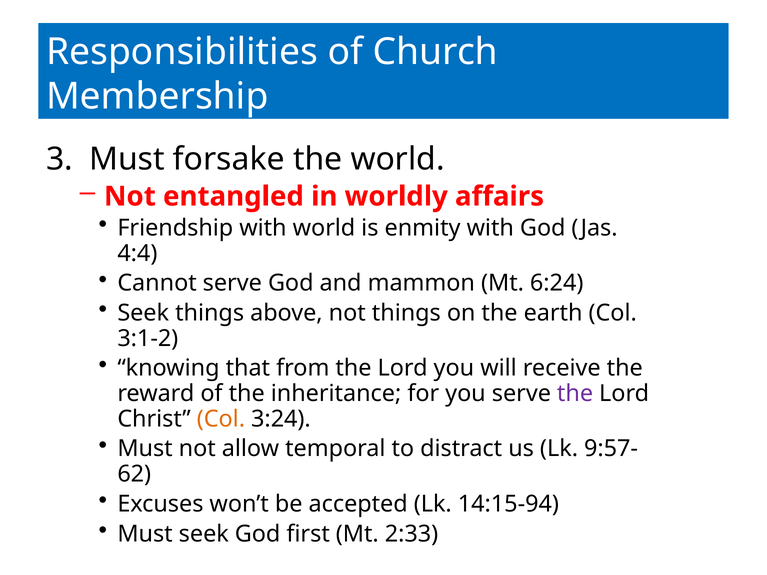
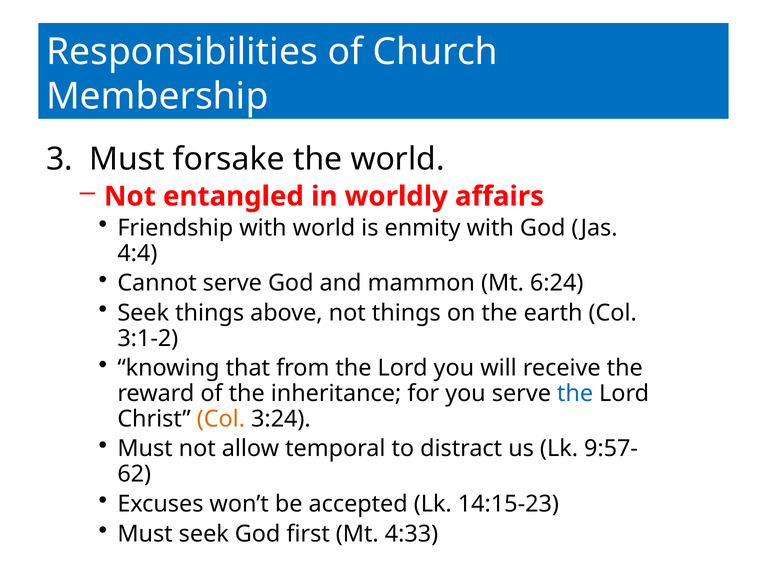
the at (575, 394) colour: purple -> blue
14:15-94: 14:15-94 -> 14:15-23
2:33: 2:33 -> 4:33
